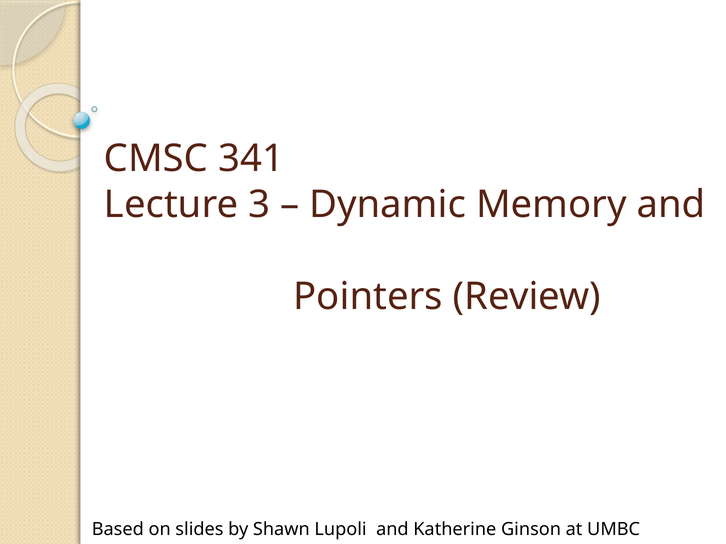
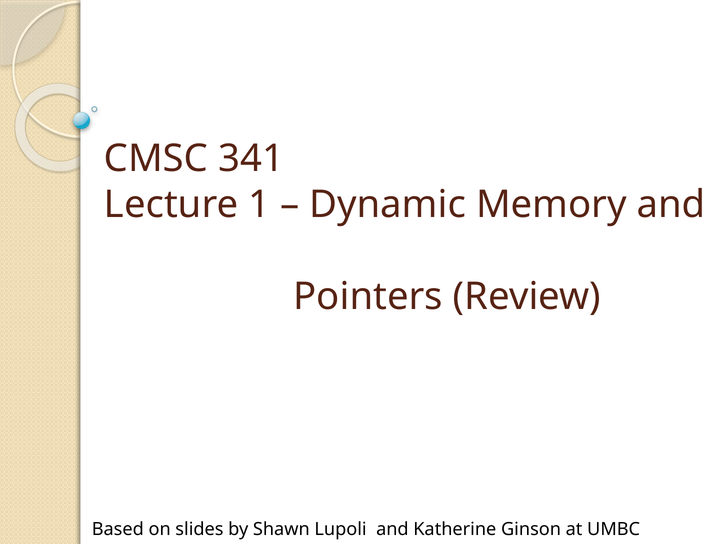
3: 3 -> 1
